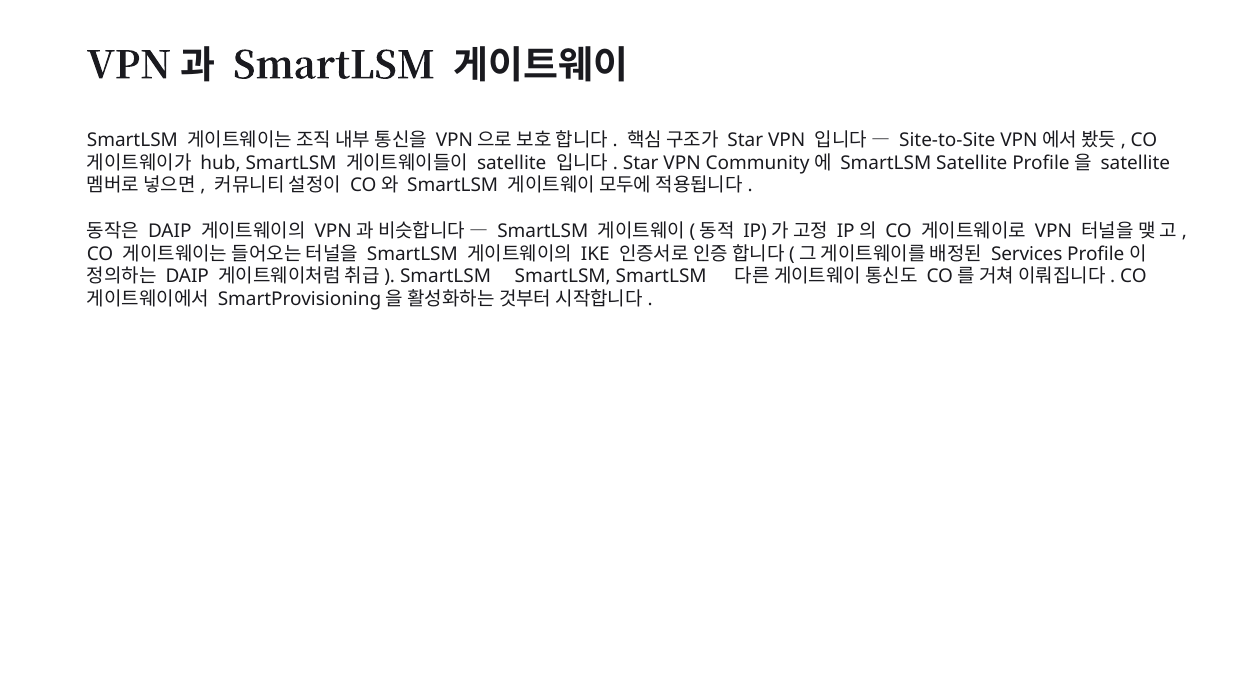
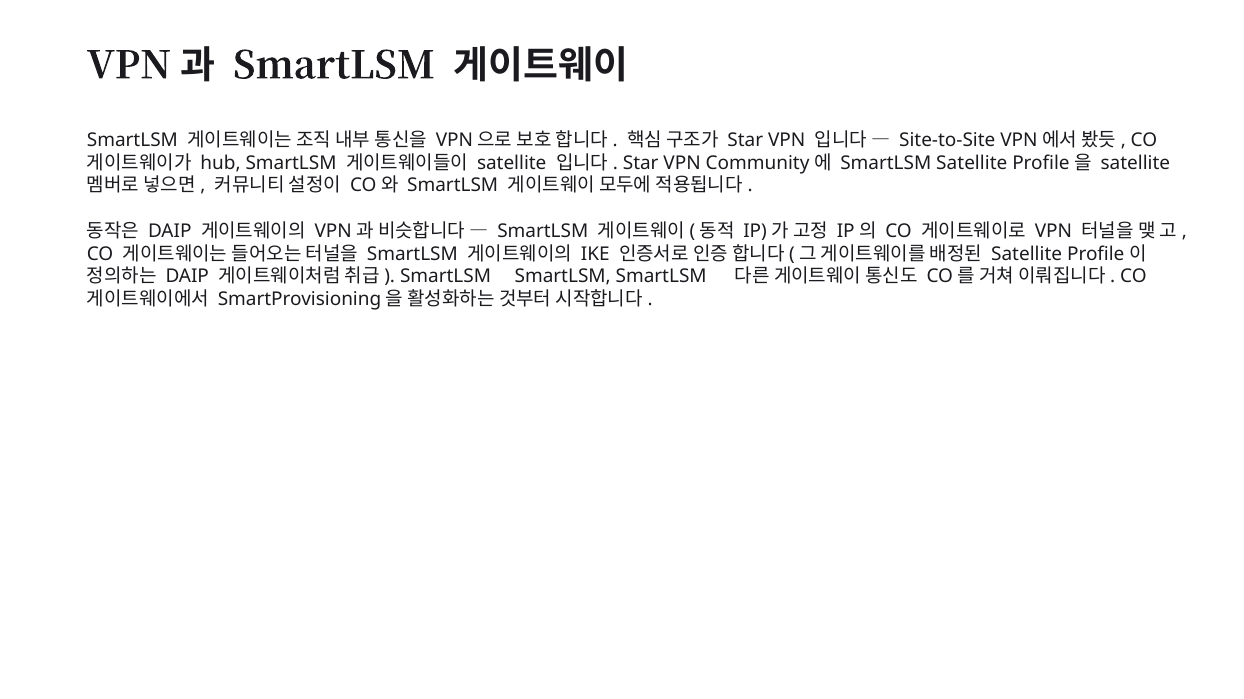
Services at (1027, 254): Services -> Satellite
